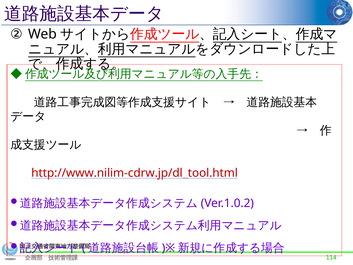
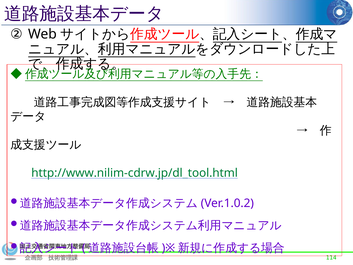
http://www.nilim-cdrw.jp/dl_tool.html colour: red -> green
